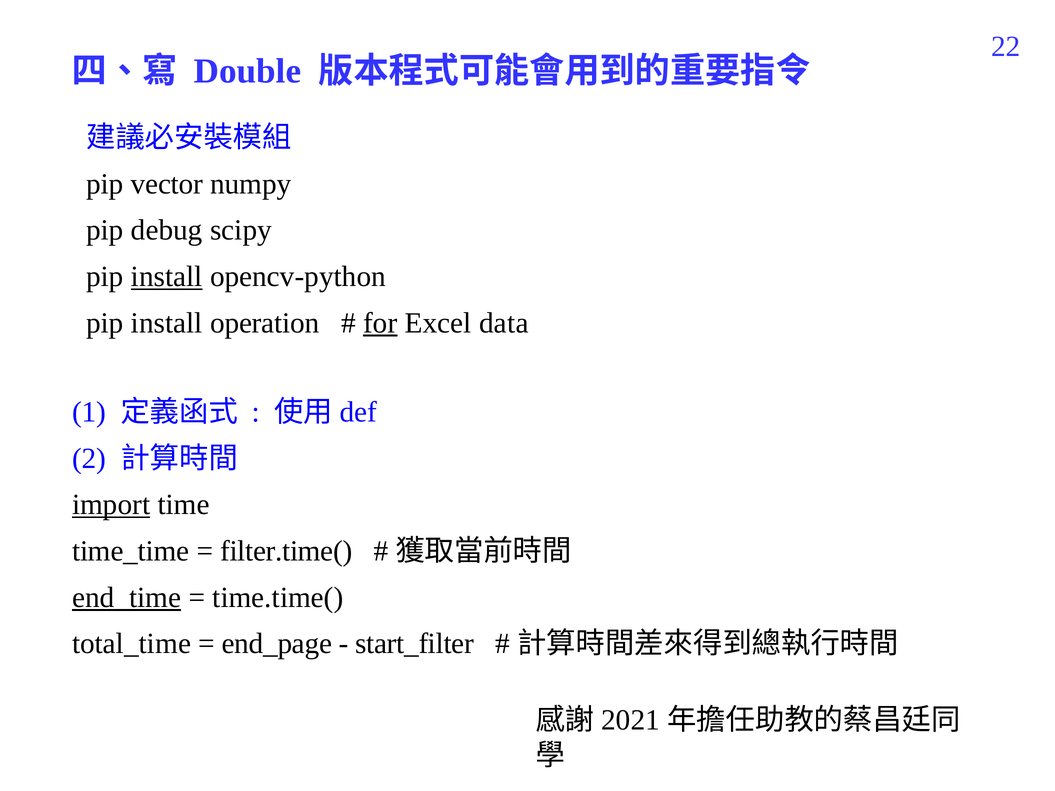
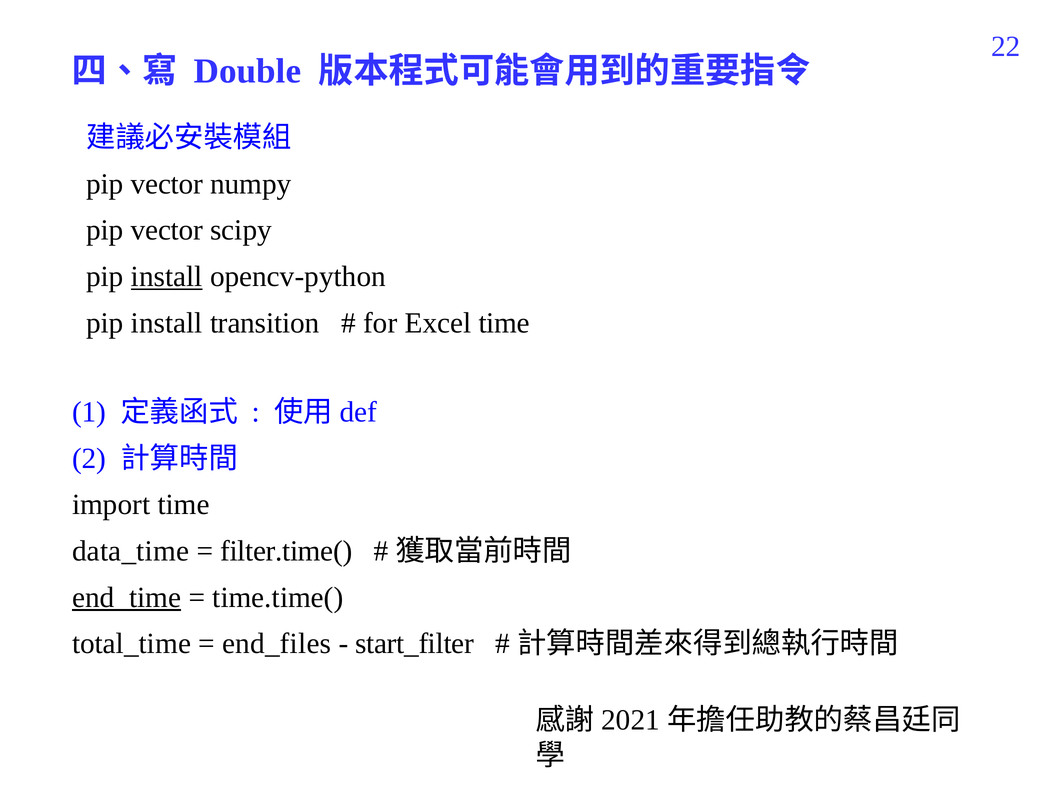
debug at (167, 230): debug -> vector
operation: operation -> transition
for underline: present -> none
Excel data: data -> time
import underline: present -> none
time_time: time_time -> data_time
end_page: end_page -> end_files
